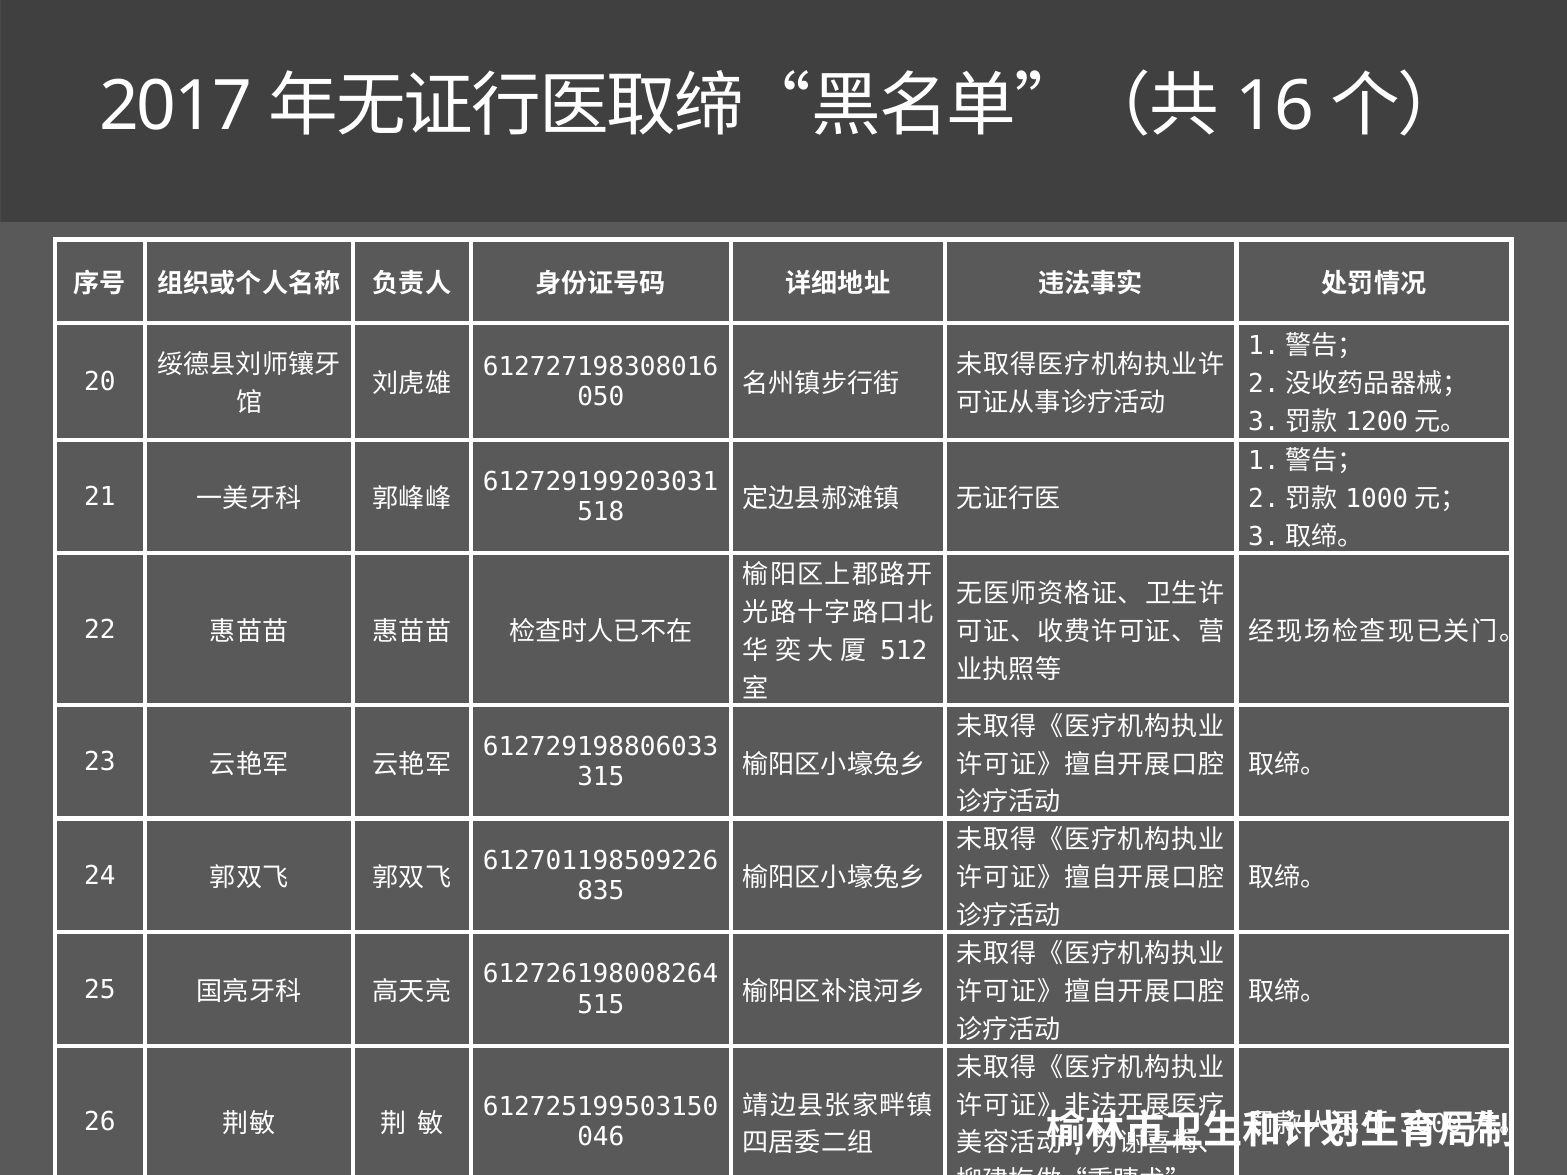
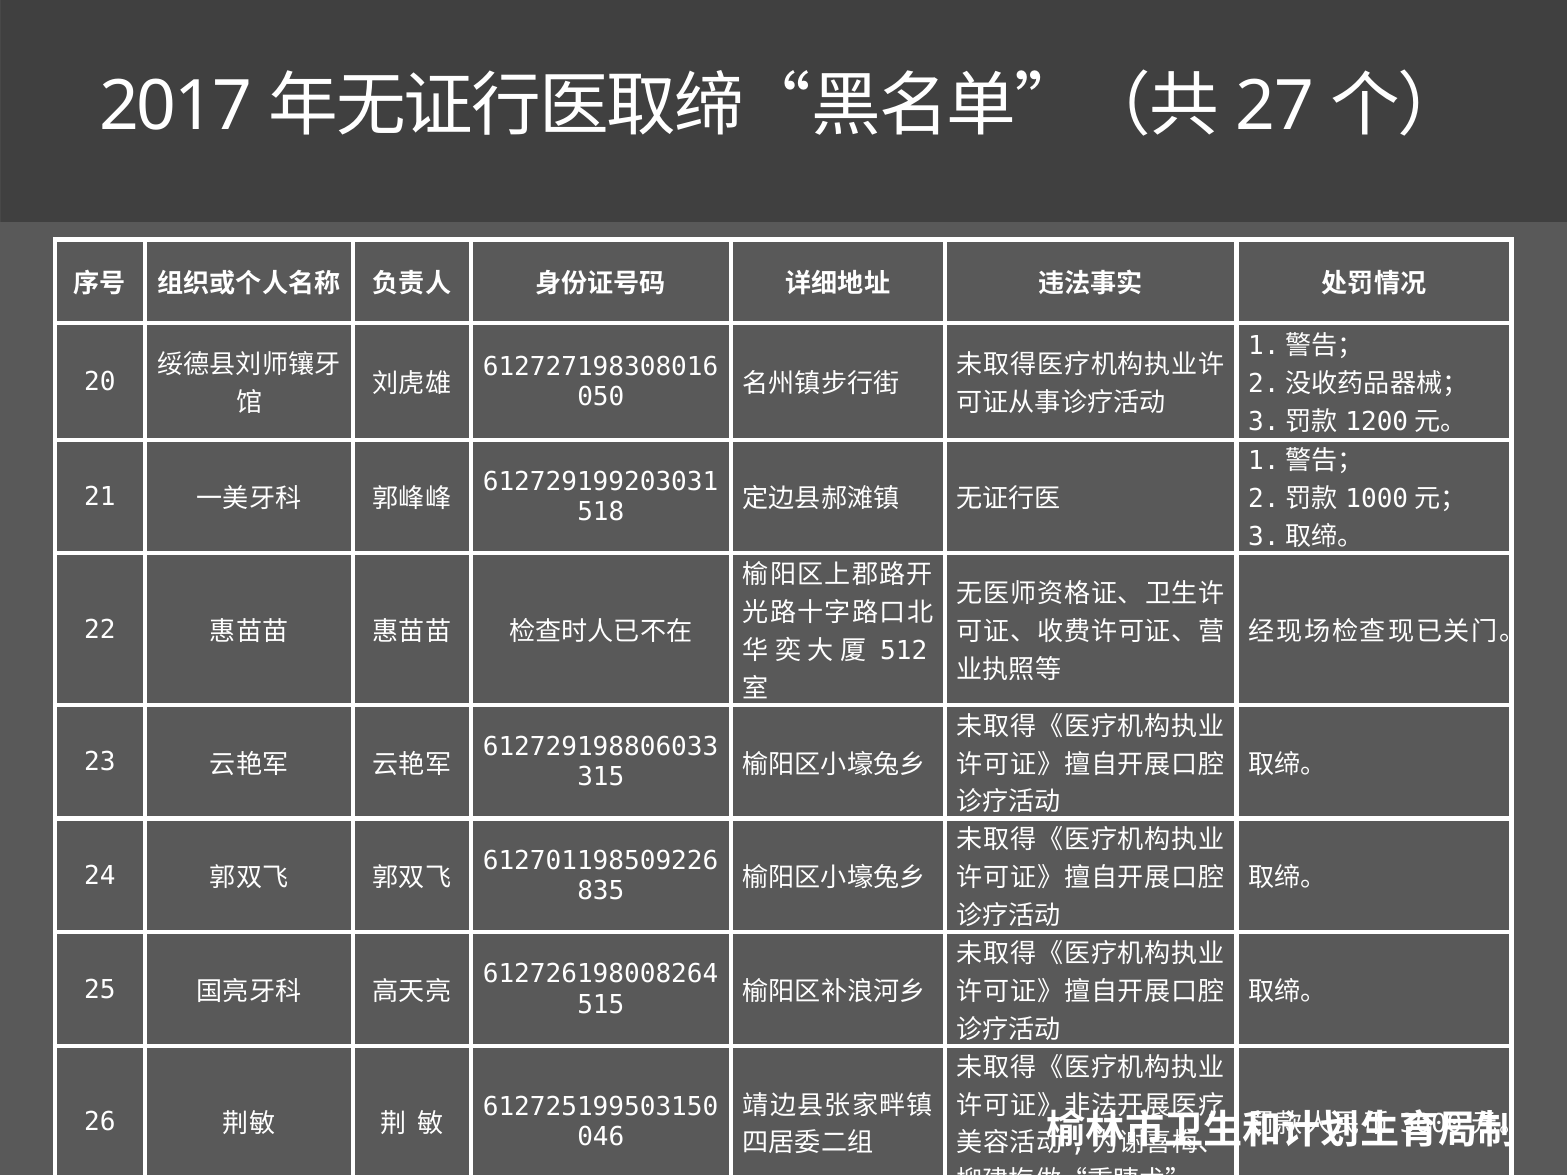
16: 16 -> 27
